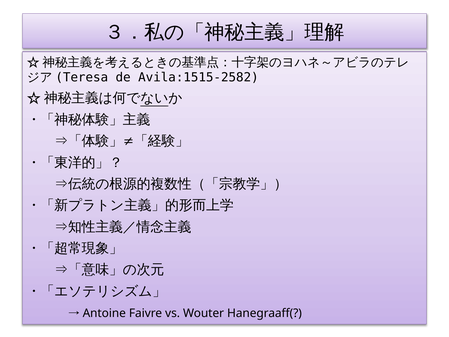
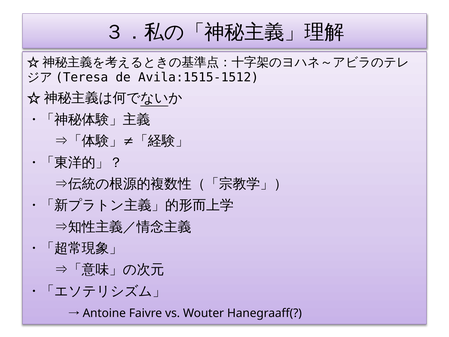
Avila:1515-2582: Avila:1515-2582 -> Avila:1515-1512
